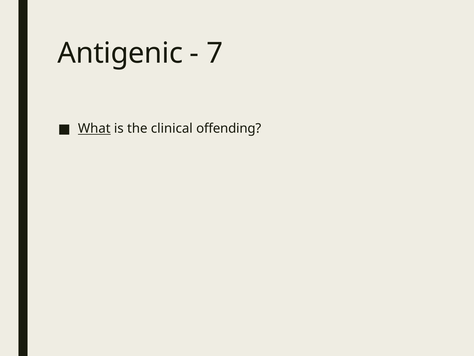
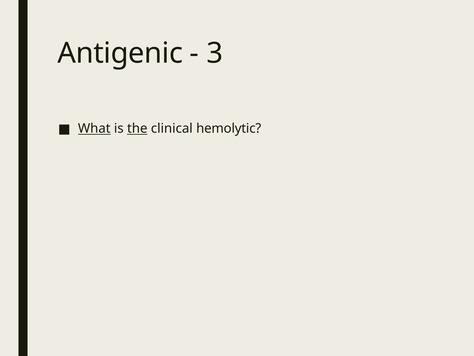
7: 7 -> 3
the underline: none -> present
offending: offending -> hemolytic
